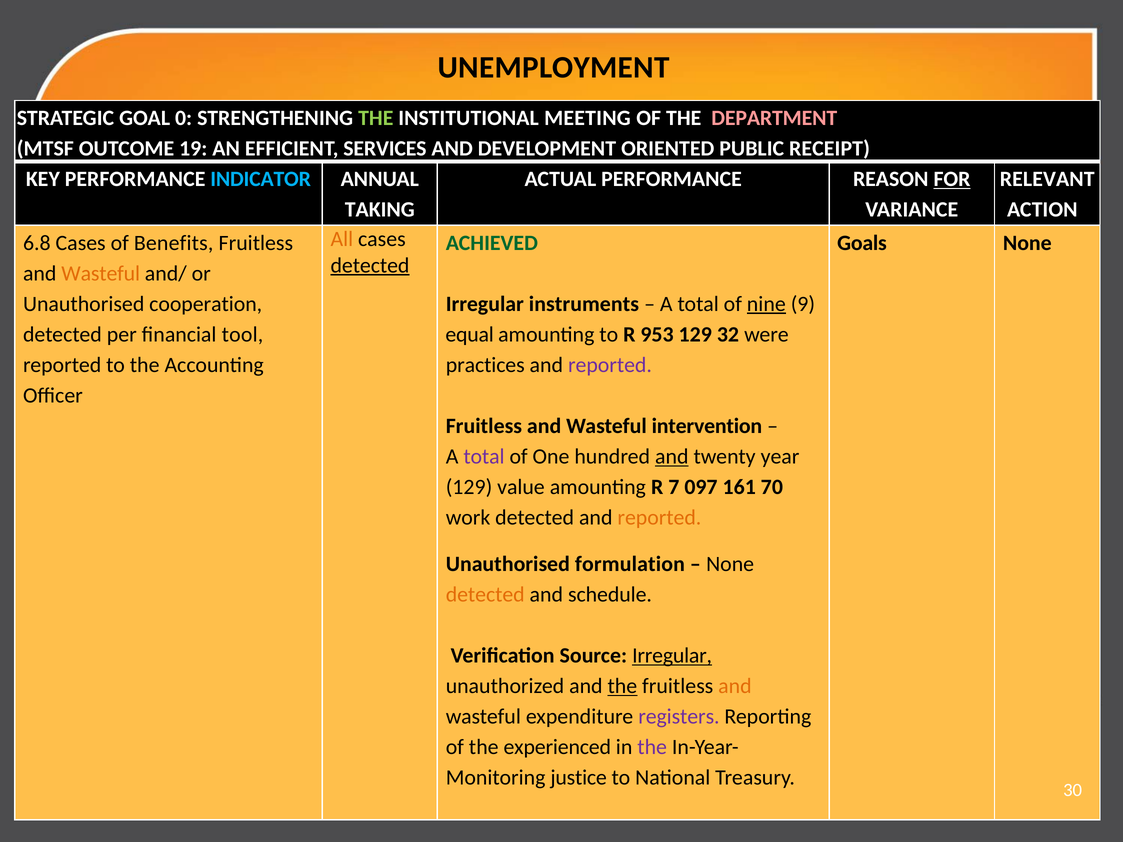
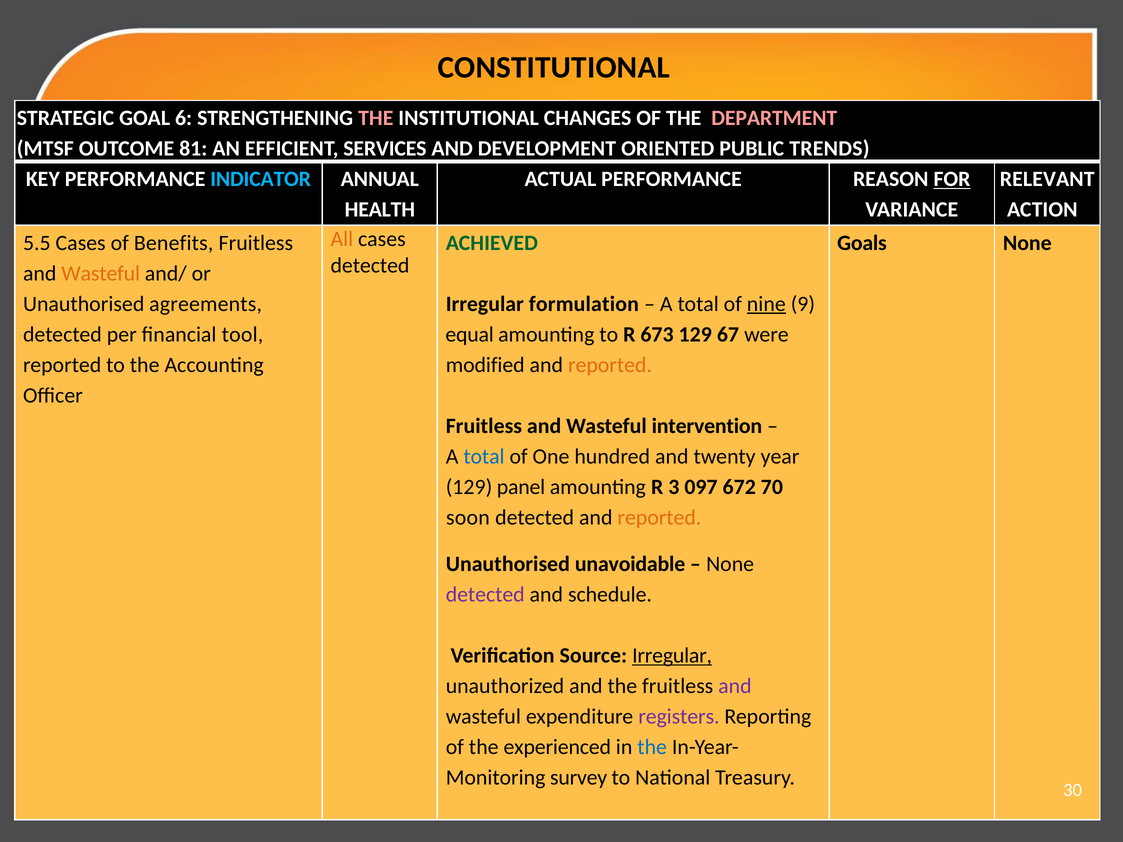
UNEMPLOYMENT: UNEMPLOYMENT -> CONSTITUTIONAL
0: 0 -> 6
THE at (376, 118) colour: light green -> pink
MEETING: MEETING -> CHANGES
19: 19 -> 81
RECEIPT: RECEIPT -> TRENDS
TAKING: TAKING -> HEALTH
6.8: 6.8 -> 5.5
detected at (370, 266) underline: present -> none
cooperation: cooperation -> agreements
instruments: instruments -> formulation
953: 953 -> 673
32: 32 -> 67
practices: practices -> modified
reported at (610, 365) colour: purple -> orange
total at (484, 457) colour: purple -> blue
and at (672, 457) underline: present -> none
value: value -> panel
7: 7 -> 3
161: 161 -> 672
work: work -> soon
formulation: formulation -> unavoidable
detected at (485, 595) colour: orange -> purple
the at (622, 686) underline: present -> none
and at (735, 686) colour: orange -> purple
the at (652, 747) colour: purple -> blue
justice: justice -> survey
